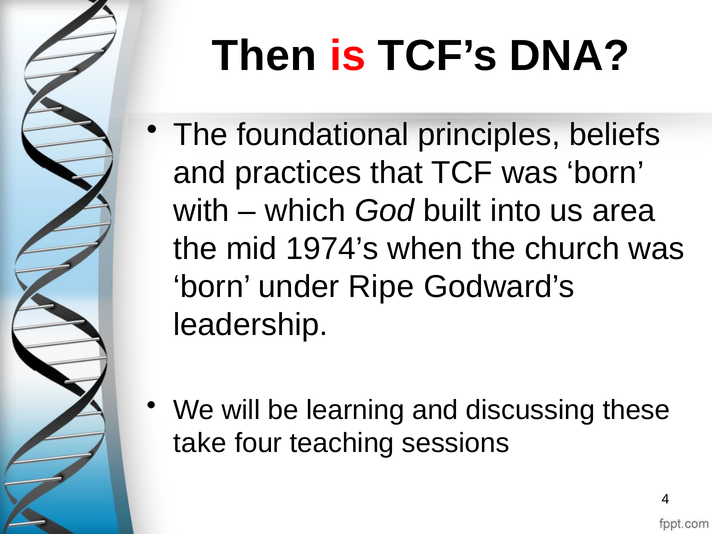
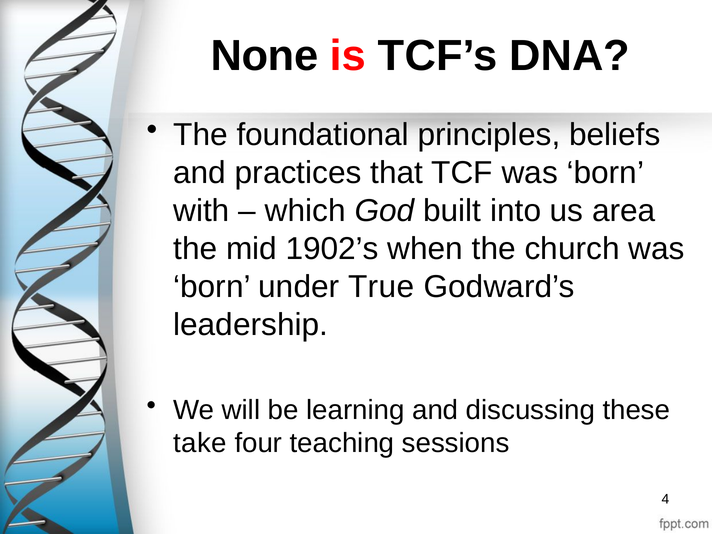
Then: Then -> None
1974’s: 1974’s -> 1902’s
Ripe: Ripe -> True
